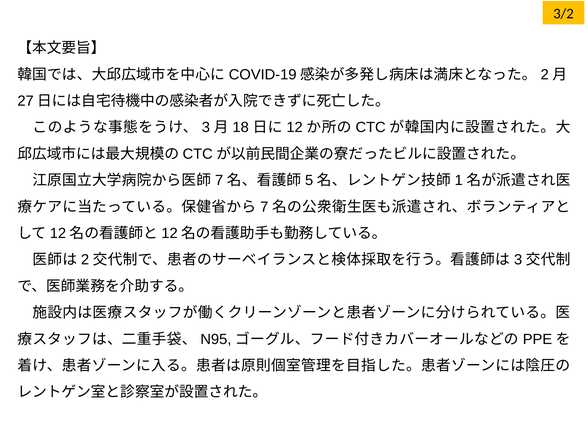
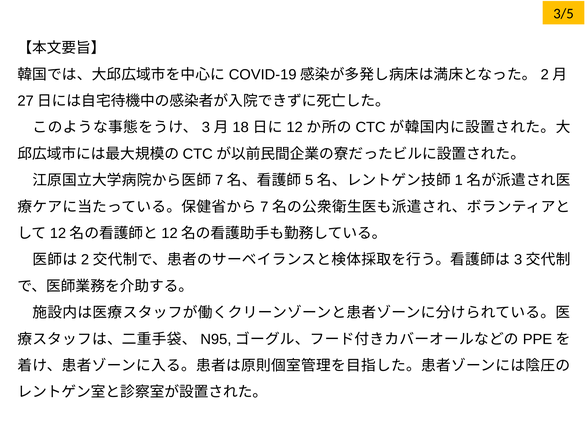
3/2: 3/2 -> 3/5
